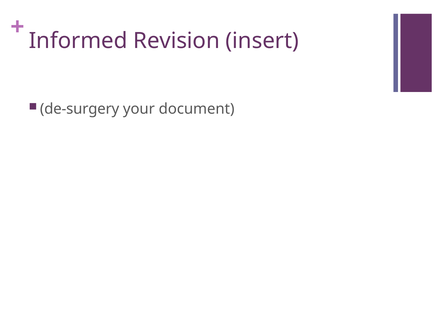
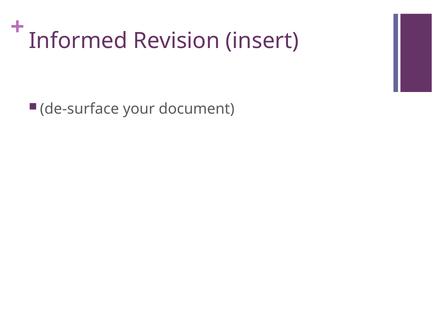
de-surgery: de-surgery -> de-surface
